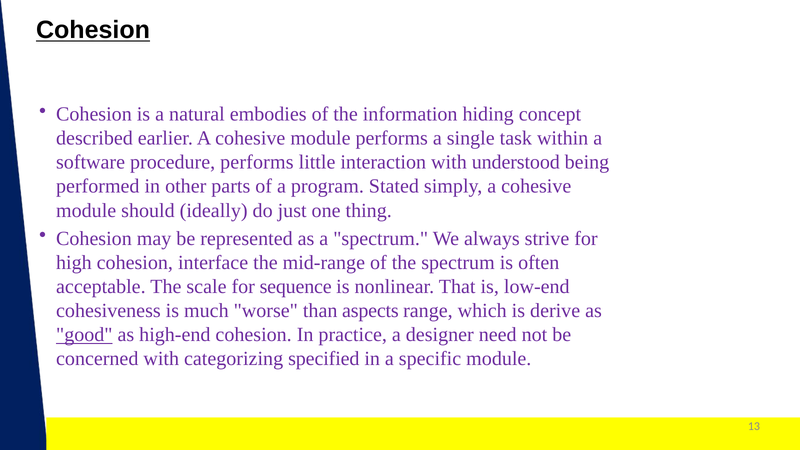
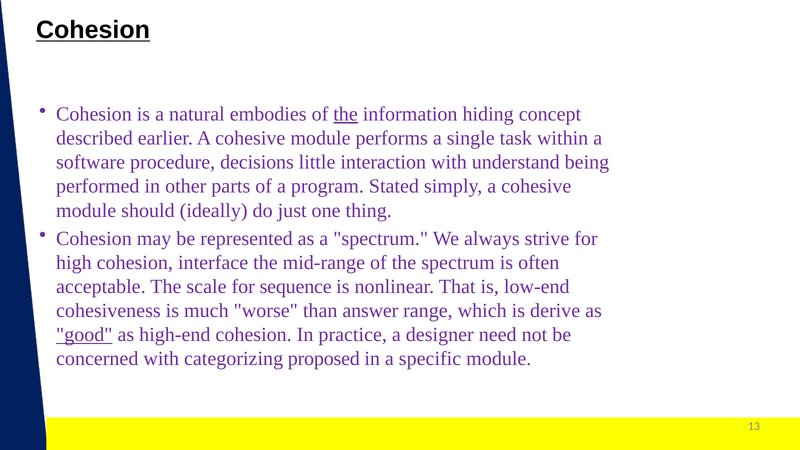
the at (346, 114) underline: none -> present
procedure performs: performs -> decisions
understood: understood -> understand
aspects: aspects -> answer
specified: specified -> proposed
